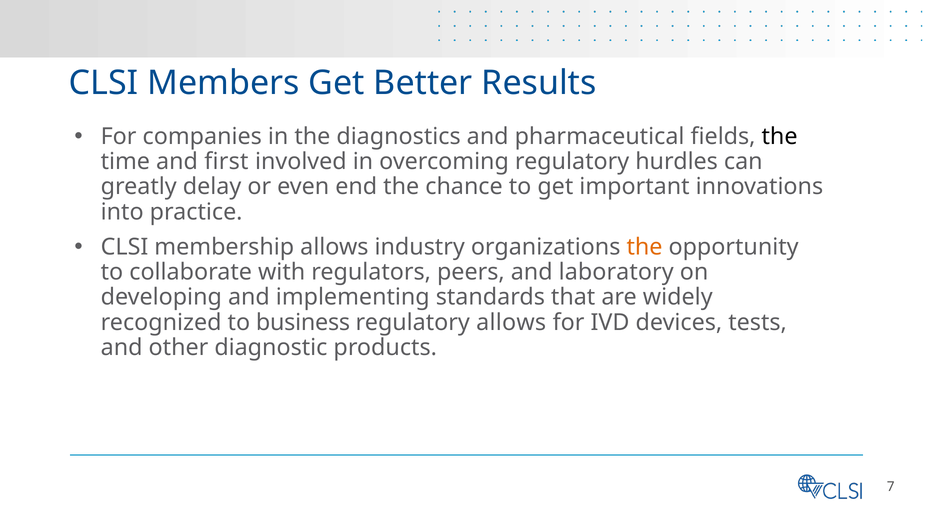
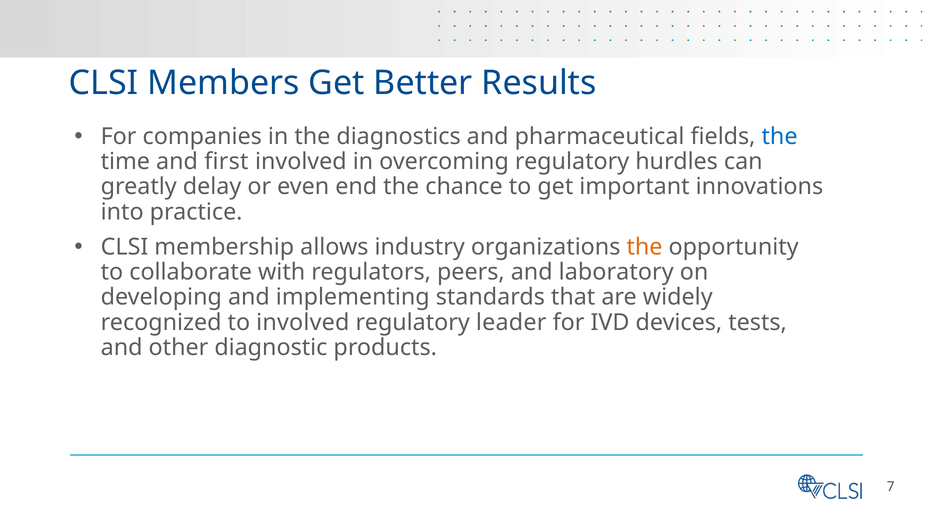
the at (780, 136) colour: black -> blue
to business: business -> involved
regulatory allows: allows -> leader
